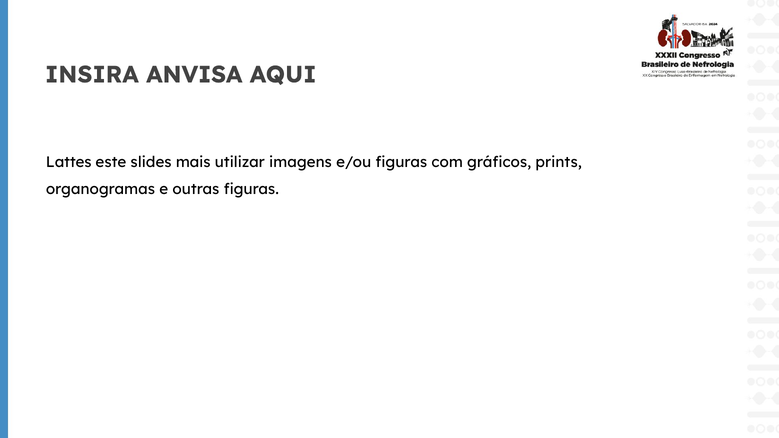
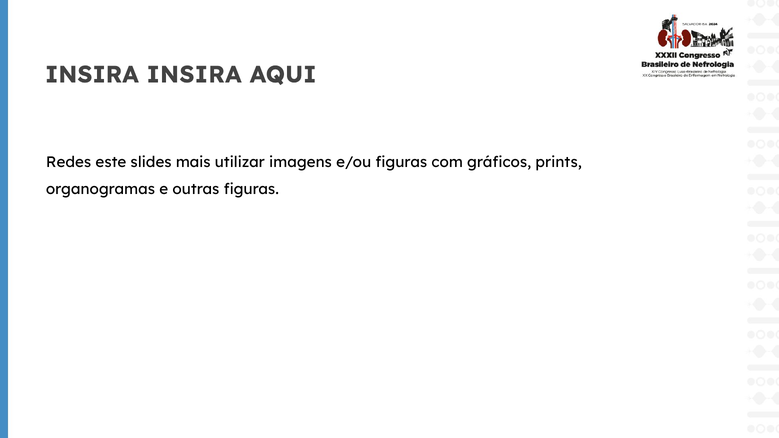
INSIRA ANVISA: ANVISA -> INSIRA
Lattes: Lattes -> Redes
